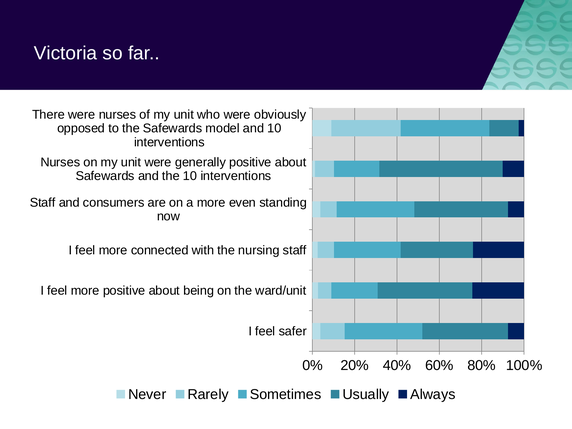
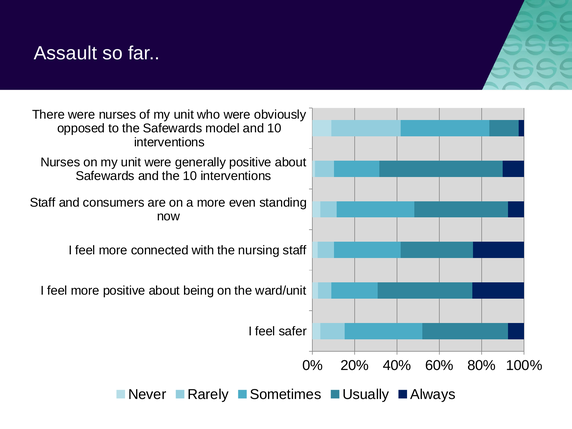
Victoria: Victoria -> Assault
